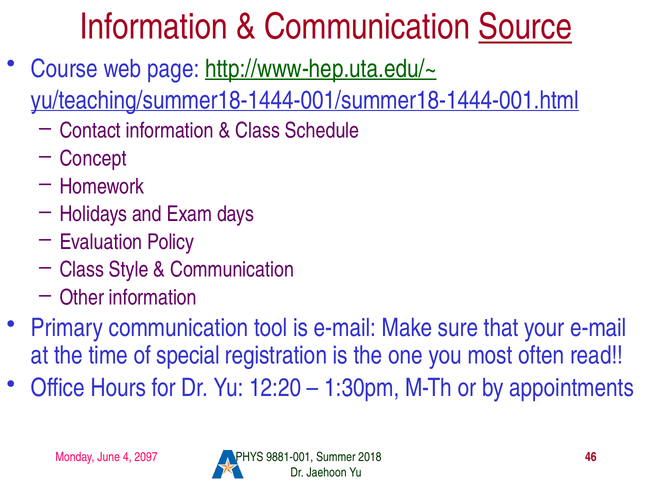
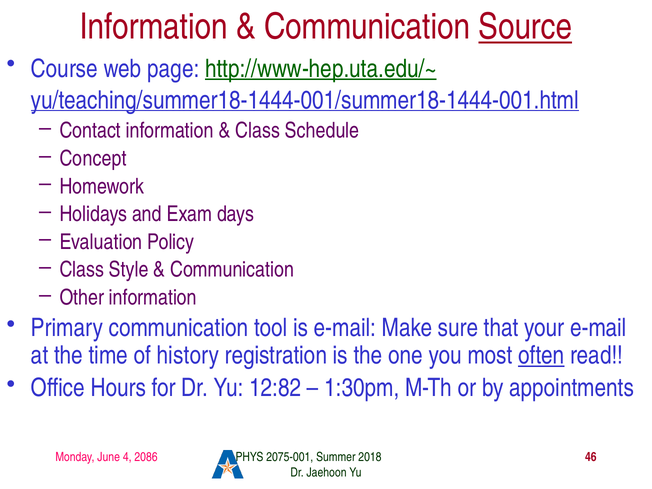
special: special -> history
often underline: none -> present
12:20: 12:20 -> 12:82
2097: 2097 -> 2086
9881-001: 9881-001 -> 2075-001
